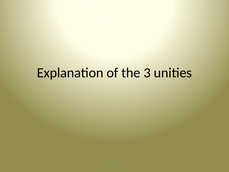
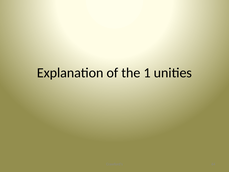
3: 3 -> 1
